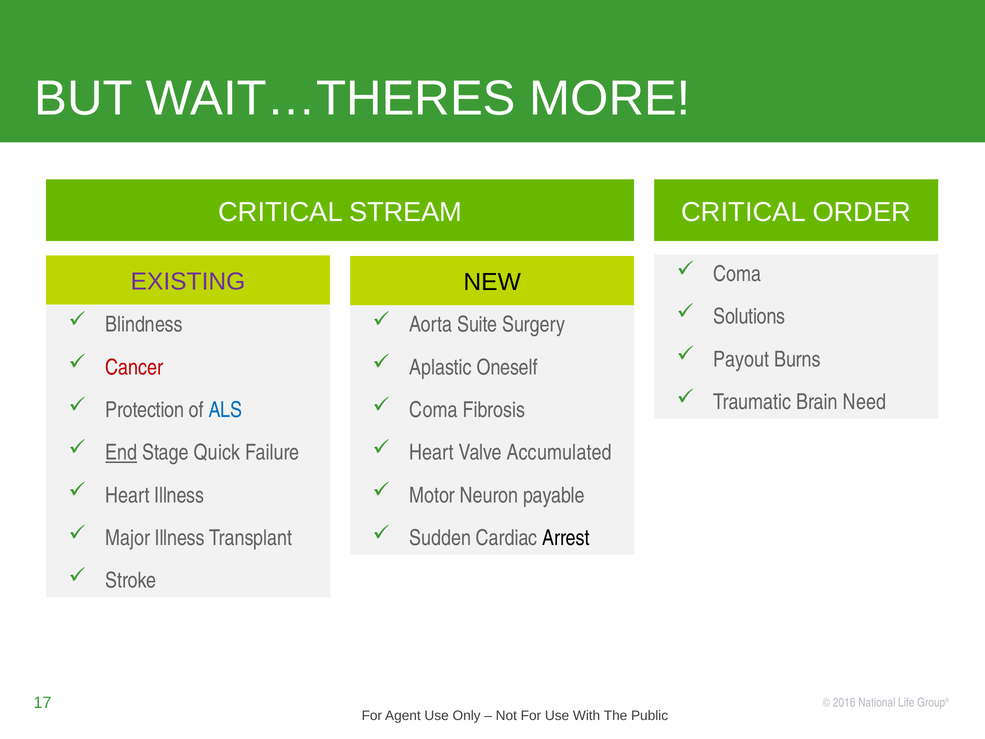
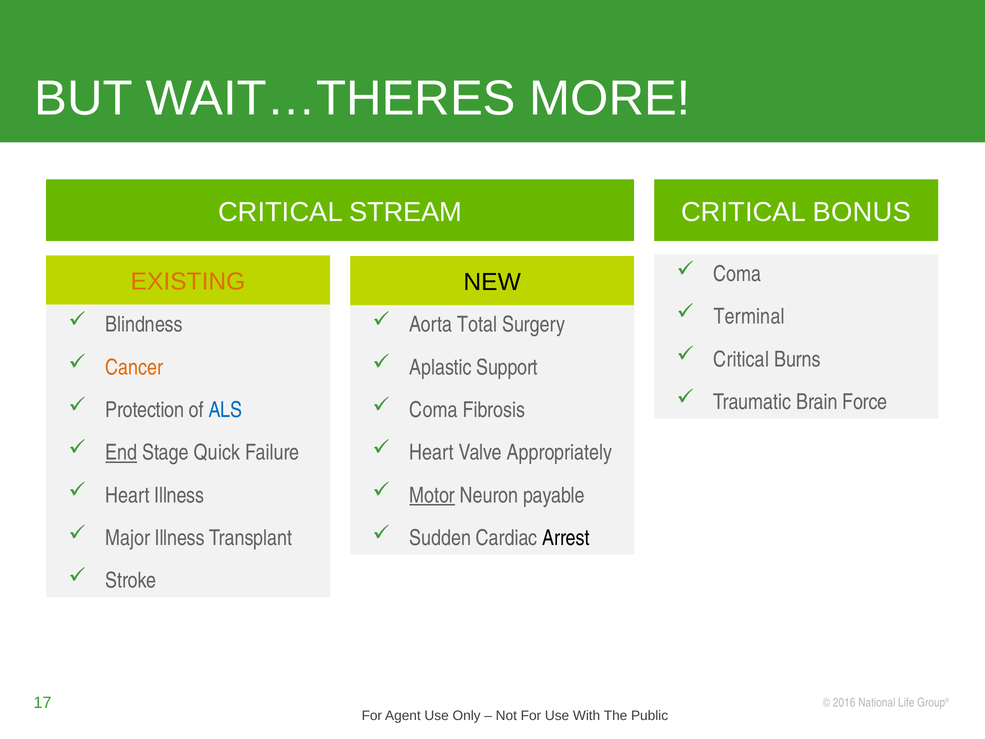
ORDER: ORDER -> BONUS
EXISTING colour: purple -> orange
Solutions: Solutions -> Terminal
Suite: Suite -> Total
Payout at (741, 359): Payout -> Critical
Cancer colour: red -> orange
Oneself: Oneself -> Support
Need: Need -> Force
Accumulated: Accumulated -> Appropriately
Motor underline: none -> present
